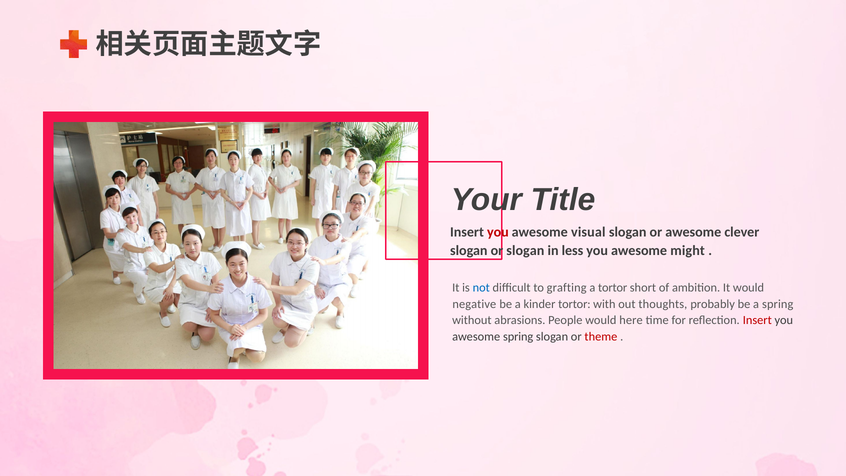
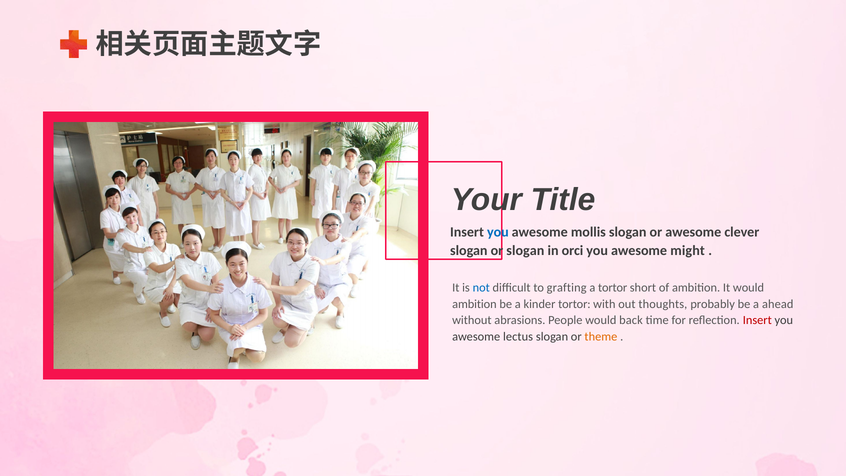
you at (498, 232) colour: red -> blue
visual: visual -> mollis
less: less -> orci
negative at (474, 304): negative -> ambition
a spring: spring -> ahead
here: here -> back
awesome spring: spring -> lectus
theme colour: red -> orange
